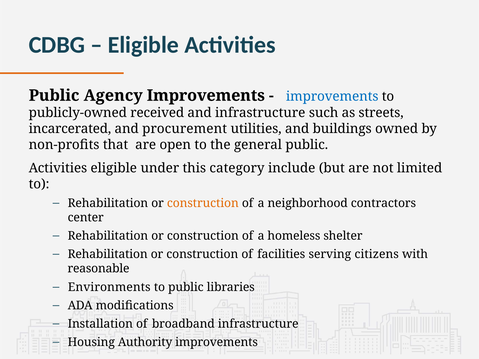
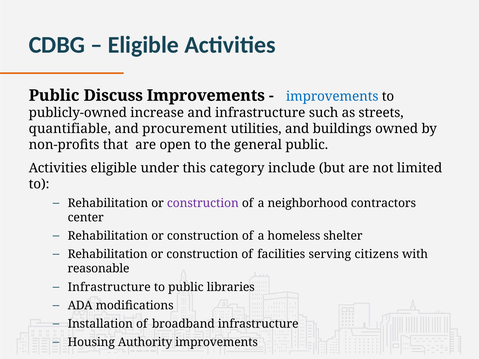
Agency: Agency -> Discuss
received: received -> increase
incarcerated: incarcerated -> quantifiable
construction at (203, 203) colour: orange -> purple
Environments at (109, 287): Environments -> Infrastructure
